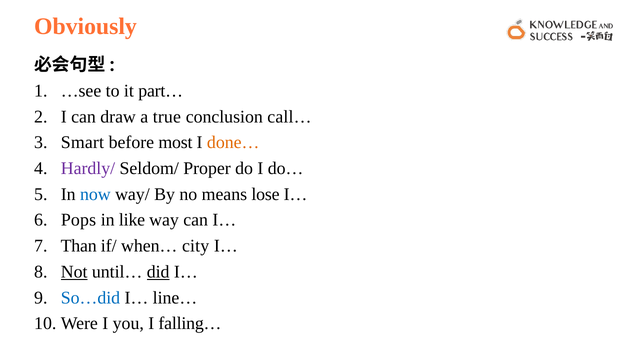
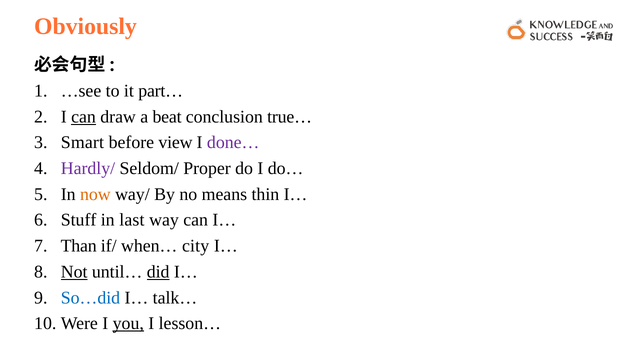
can at (83, 117) underline: none -> present
true: true -> beat
call…: call… -> true…
most: most -> view
done… colour: orange -> purple
now colour: blue -> orange
lose: lose -> thin
Pops: Pops -> Stuff
like: like -> last
line…: line… -> talk…
you underline: none -> present
falling…: falling… -> lesson…
